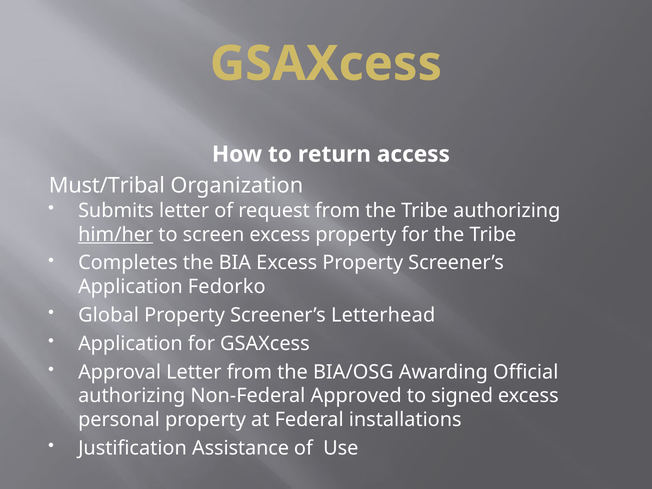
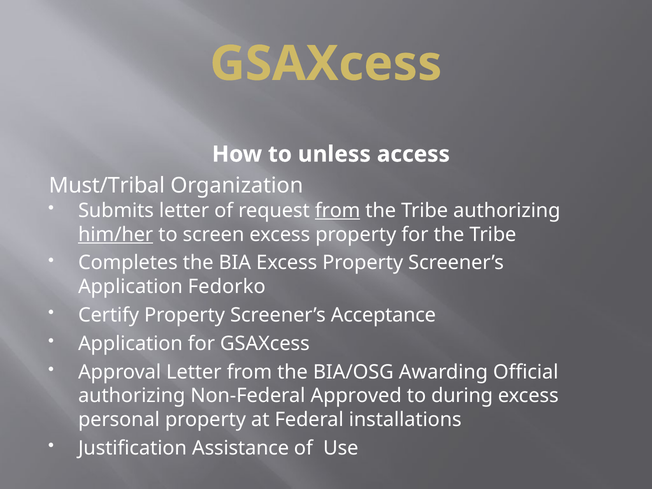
return: return -> unless
from at (338, 211) underline: none -> present
Global: Global -> Certify
Letterhead: Letterhead -> Acceptance
signed: signed -> during
